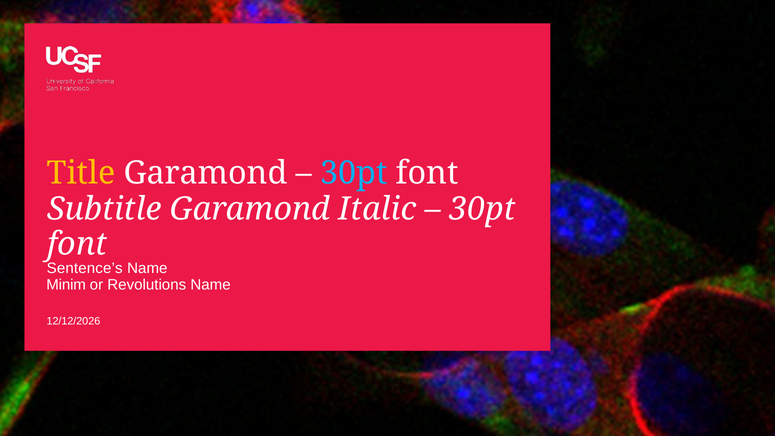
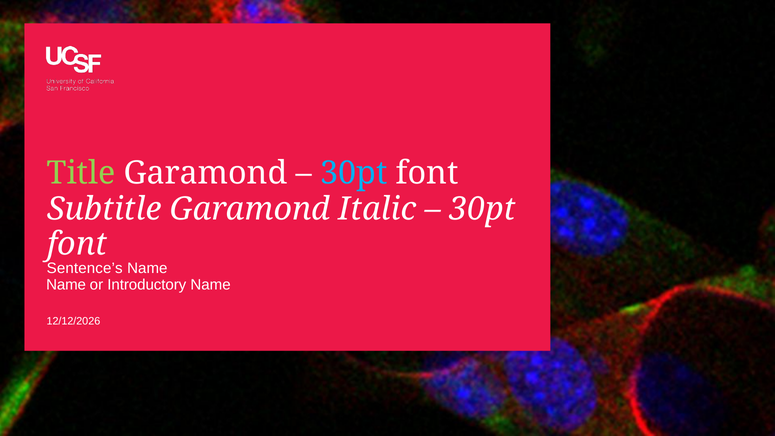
Title colour: yellow -> light green
Minim at (66, 285): Minim -> Name
Revolutions: Revolutions -> Introductory
